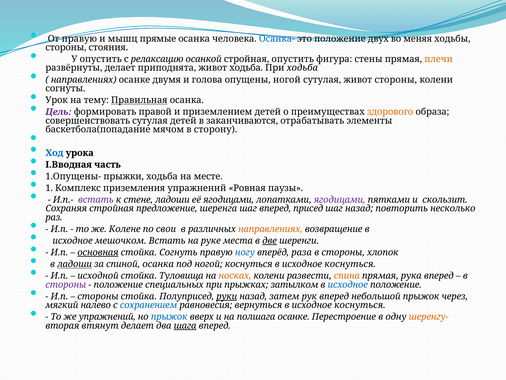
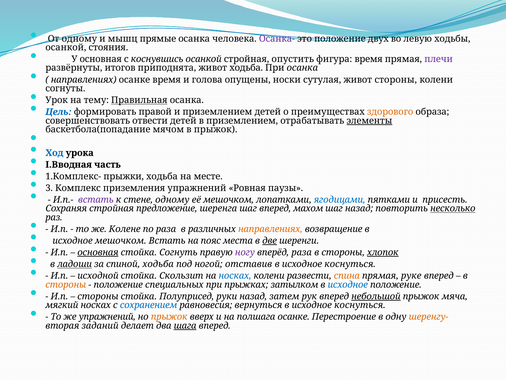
От правую: правую -> одному
Осанка- colour: blue -> purple
меняя: меняя -> левую
стороны at (66, 47): стороны -> осанкой
У опустить: опустить -> основная
релаксацию: релаксацию -> коснувшись
фигура стены: стены -> время
плечи colour: orange -> purple
развёрнуты делает: делает -> итогов
При ходьба: ходьба -> осанка
осанке двумя: двумя -> время
опущены ногой: ногой -> носки
Цель colour: purple -> blue
совершенствовать сутулая: сутулая -> отвести
в заканчиваются: заканчиваются -> приземлением
элементы underline: none -> present
в сторону: сторону -> прыжок
1.Опущены-: 1.Опущены- -> 1.Комплекс-
1: 1 -> 3
стене ладоши: ладоши -> одному
её ягодицами: ягодицами -> мешочком
ягодицами at (340, 199) colour: purple -> blue
скользит: скользит -> присесть
присед: присед -> махом
несколько underline: none -> present
по свои: свои -> раза
руке: руке -> пояс
ногу colour: blue -> purple
хлопок underline: none -> present
спиной осанка: осанка -> ходьба
ногой коснуться: коснуться -> отставив
Туловища: Туловища -> Скользит
носках at (235, 276) colour: orange -> blue
рука: рука -> руке
стороны at (66, 284) colour: purple -> orange
руки underline: present -> none
небольшой underline: none -> present
через: через -> мяча
мягкий налево: налево -> носках
прыжок at (169, 316) colour: blue -> orange
втянут: втянут -> заданий
